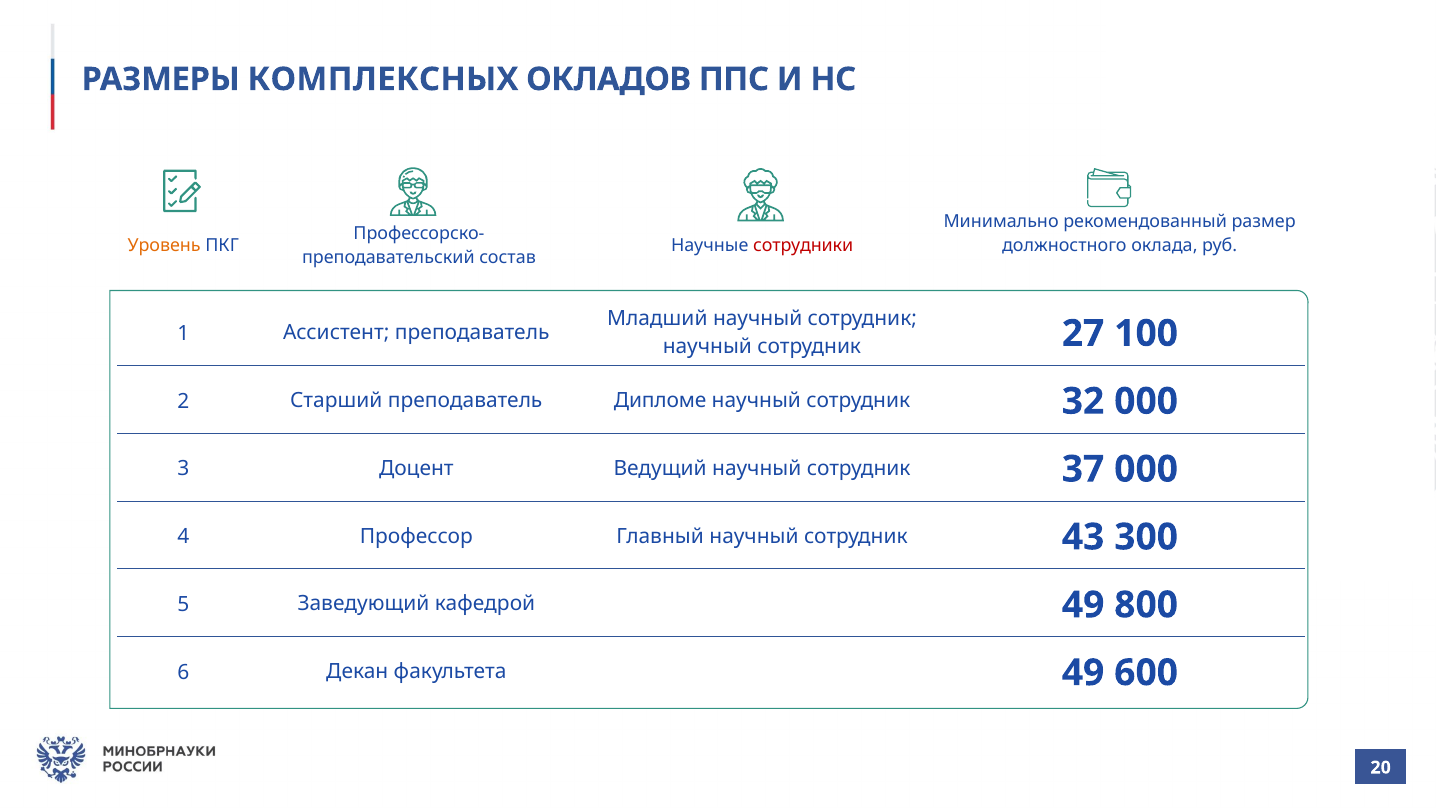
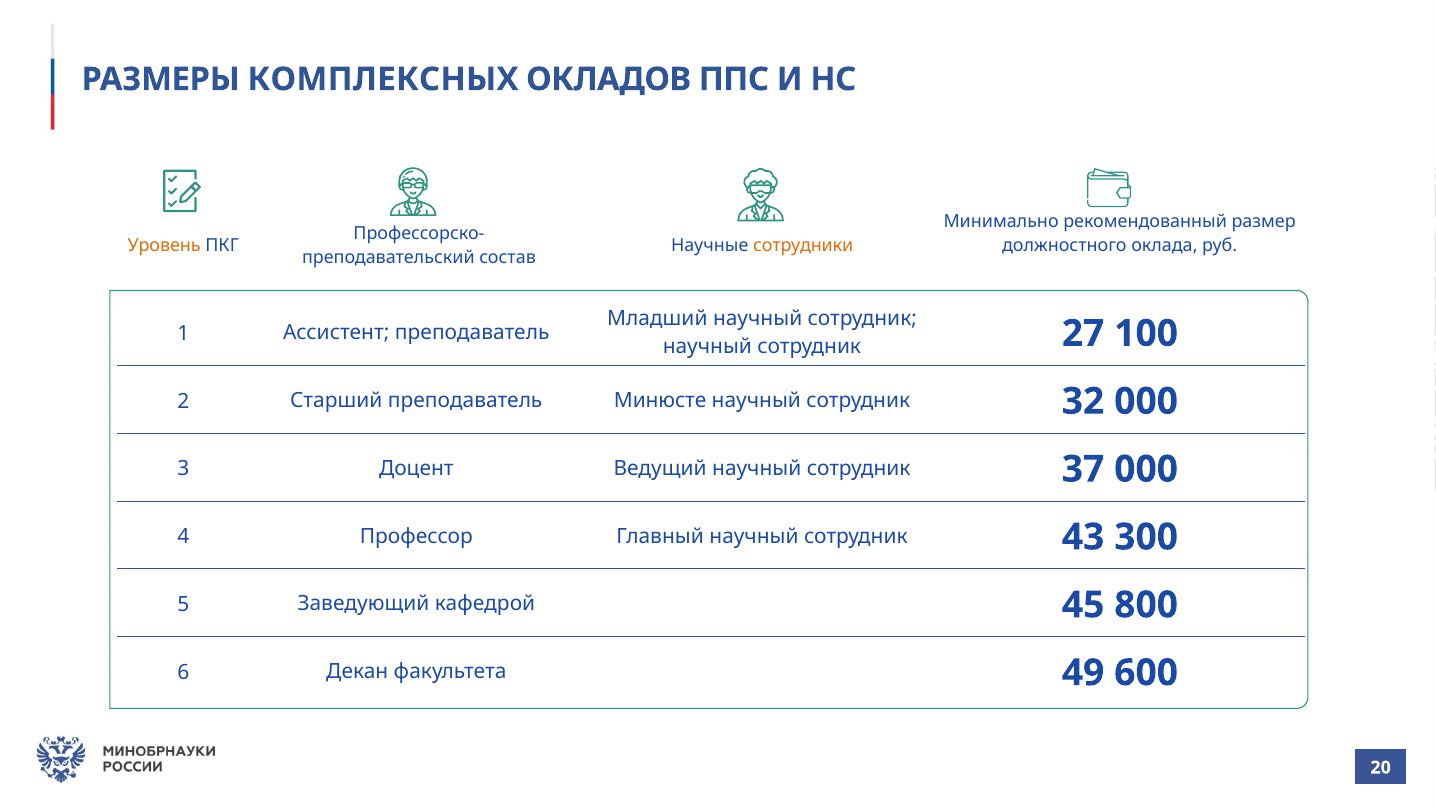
сотрудники colour: red -> orange
Дипломе: Дипломе -> Минюсте
кафедрой 49: 49 -> 45
